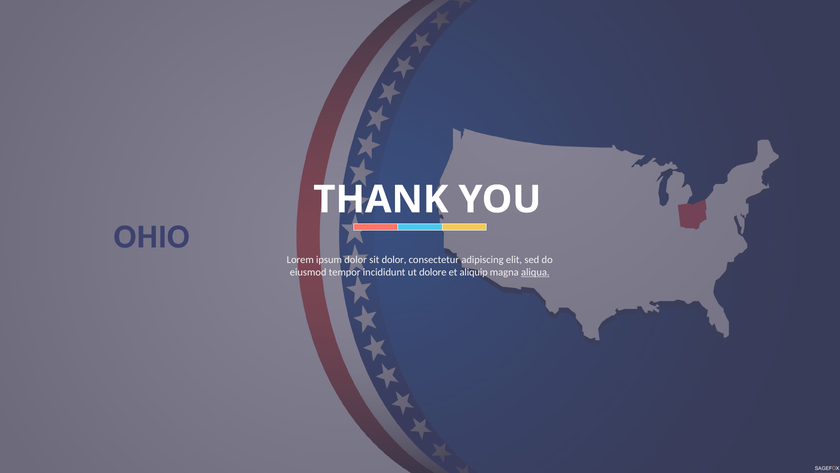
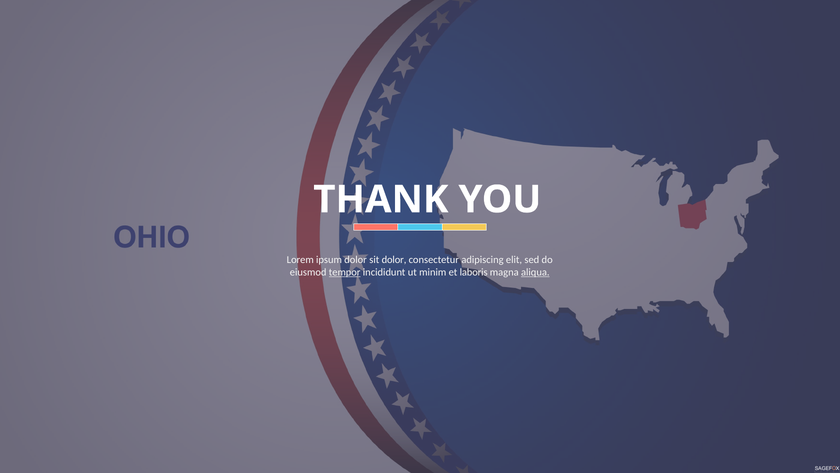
tempor underline: none -> present
dolore: dolore -> minim
aliquip: aliquip -> laboris
